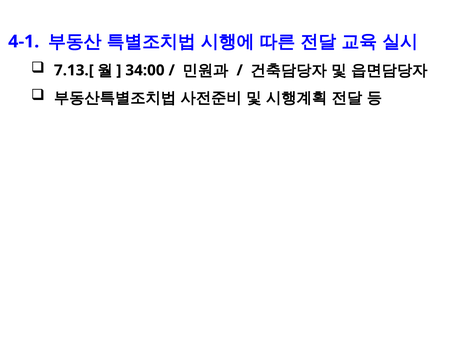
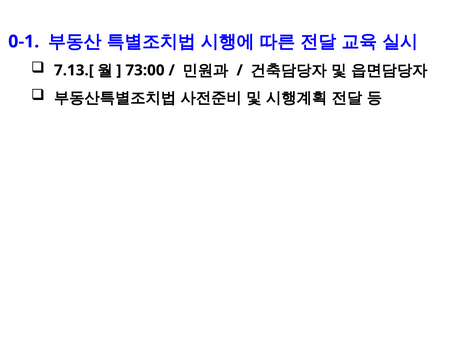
4-1: 4-1 -> 0-1
34:00: 34:00 -> 73:00
